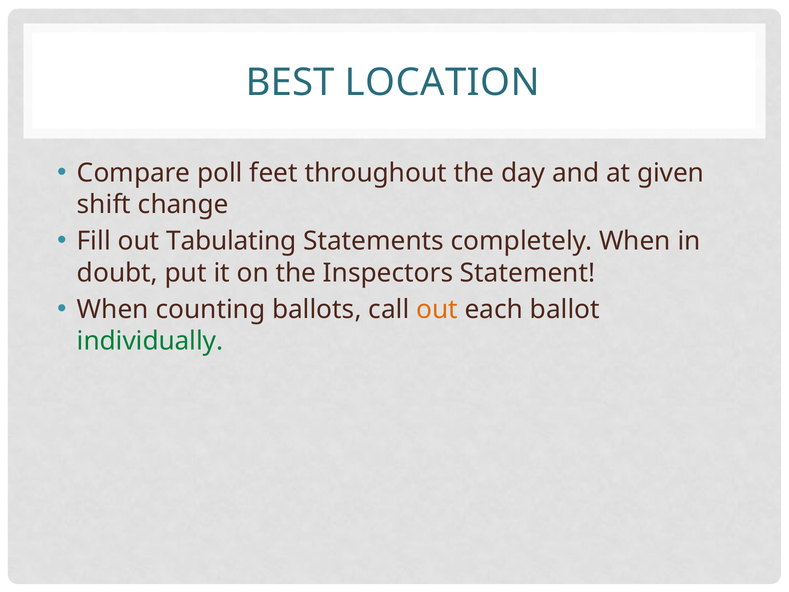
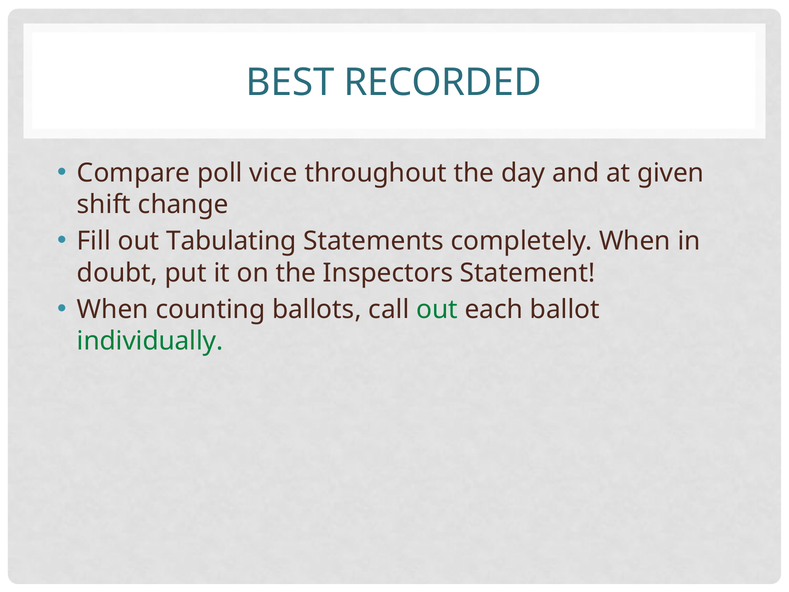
LOCATION: LOCATION -> RECORDED
feet: feet -> vice
out at (437, 310) colour: orange -> green
